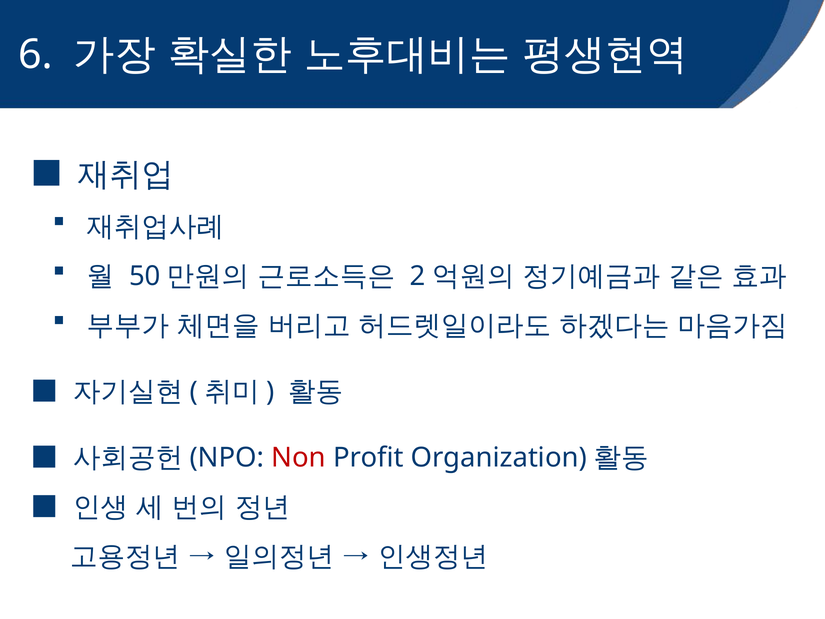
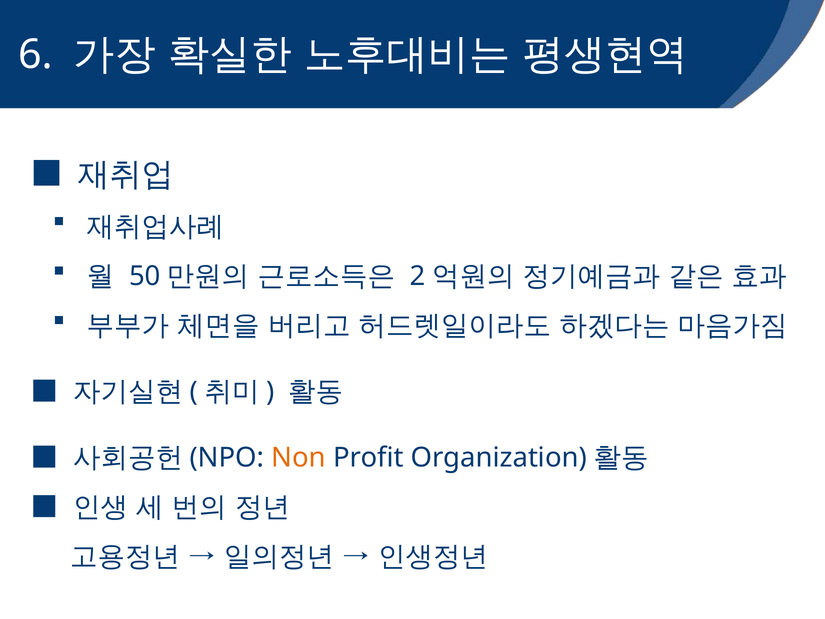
Non colour: red -> orange
